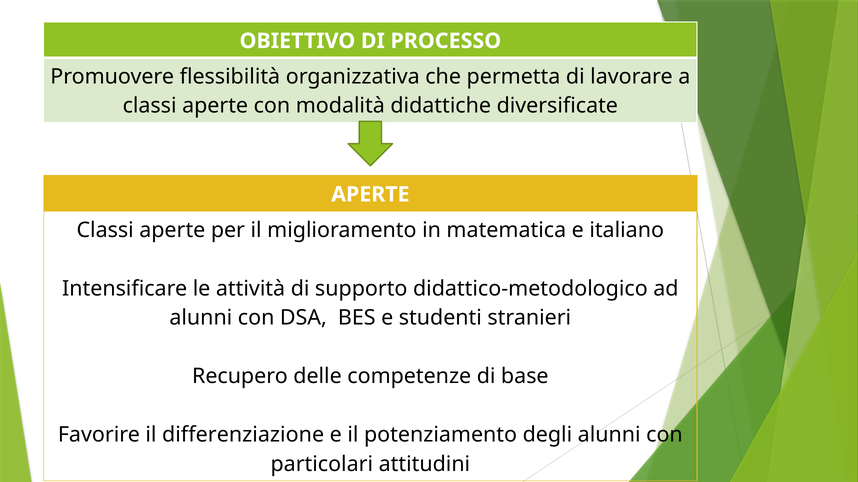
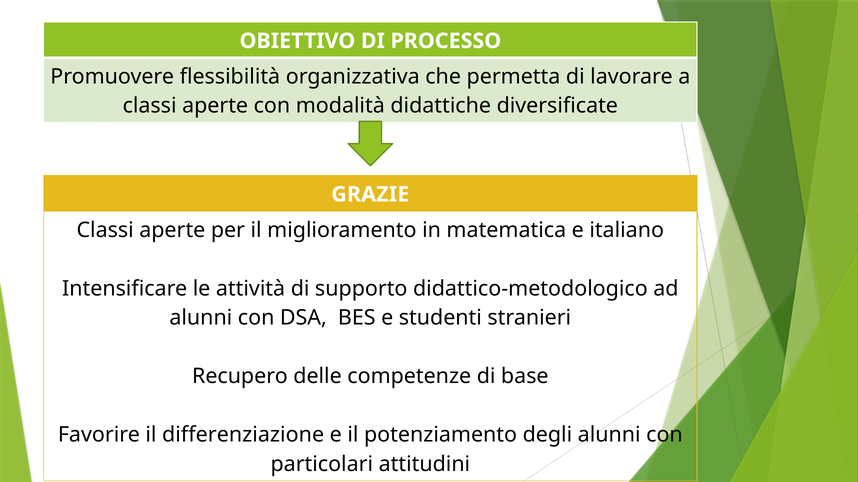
APERTE at (370, 195): APERTE -> GRAZIE
